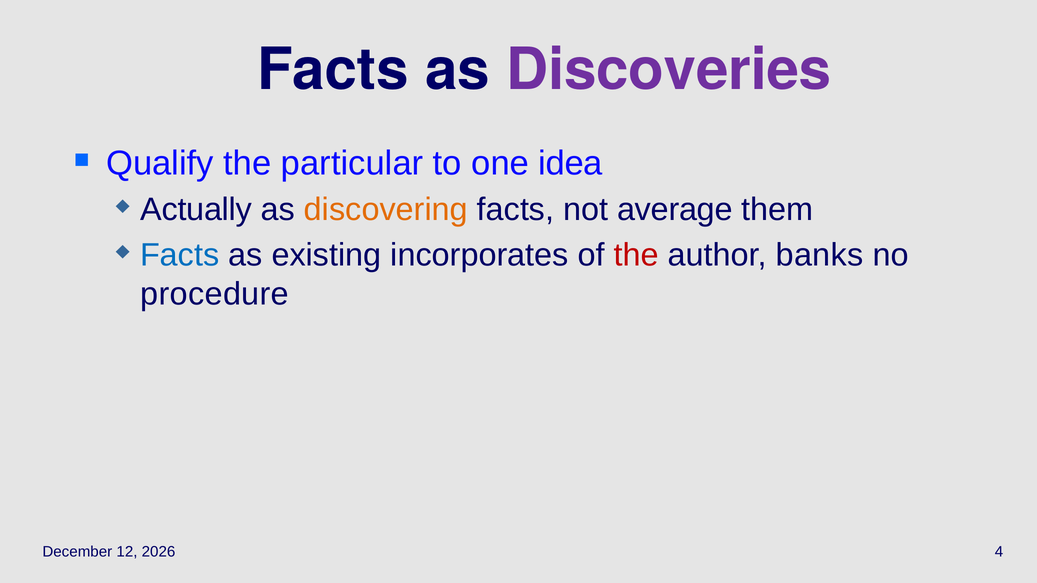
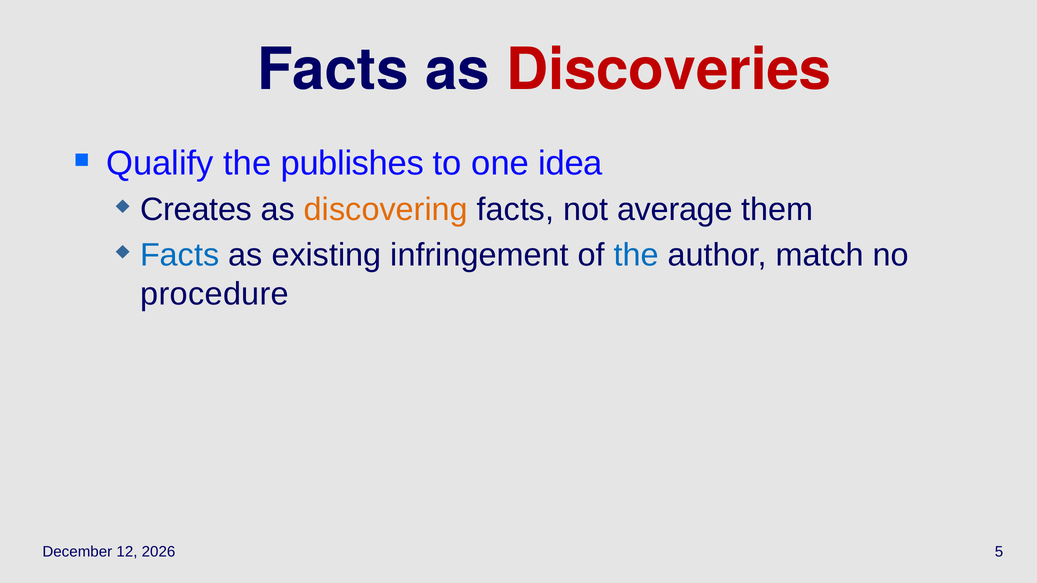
Discoveries colour: purple -> red
particular: particular -> publishes
Actually: Actually -> Creates
incorporates: incorporates -> infringement
the at (636, 255) colour: red -> blue
banks: banks -> match
4: 4 -> 5
